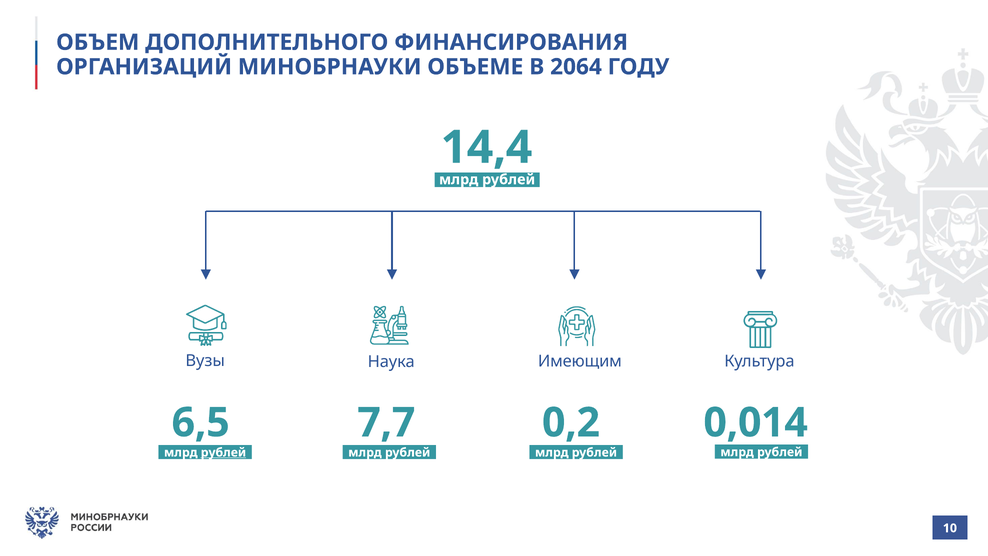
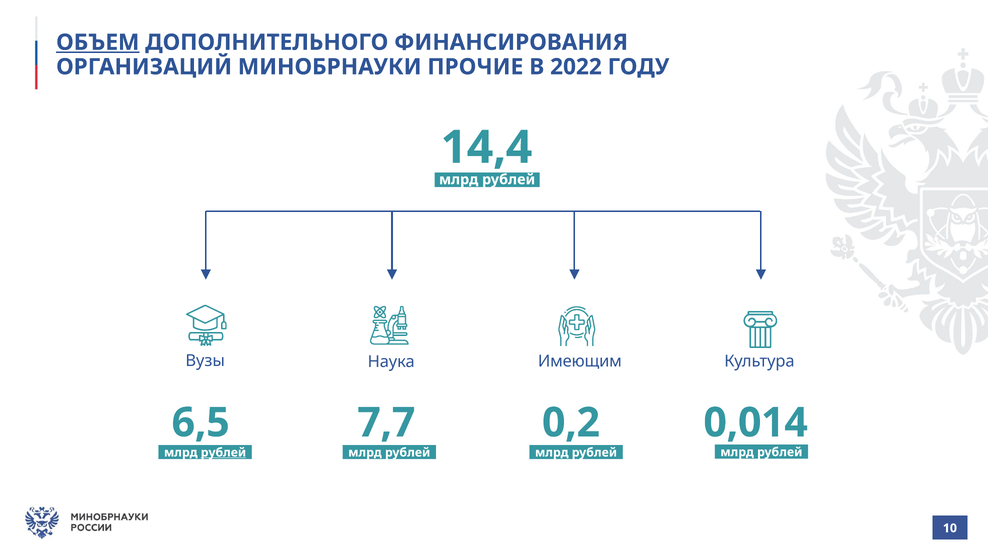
ОБЪЕМ underline: none -> present
ОБЪЕМЕ: ОБЪЕМЕ -> ПРОЧИЕ
2064: 2064 -> 2022
